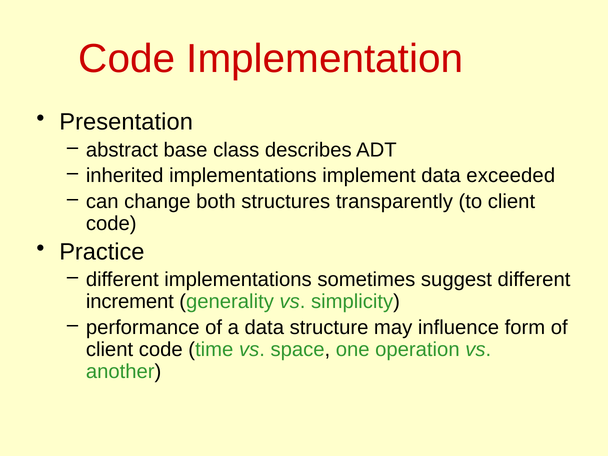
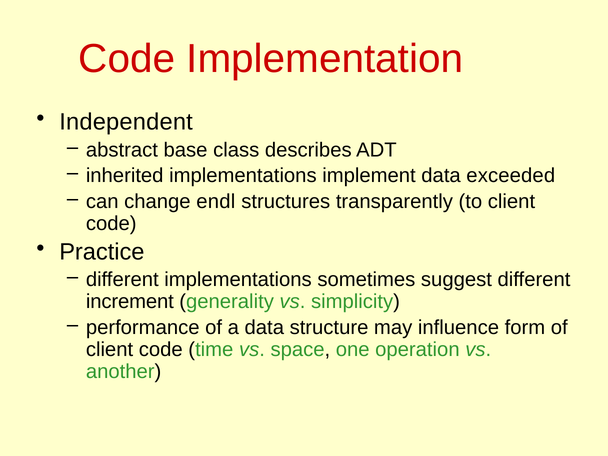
Presentation: Presentation -> Independent
both: both -> endl
